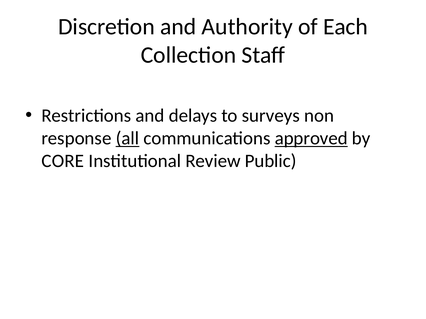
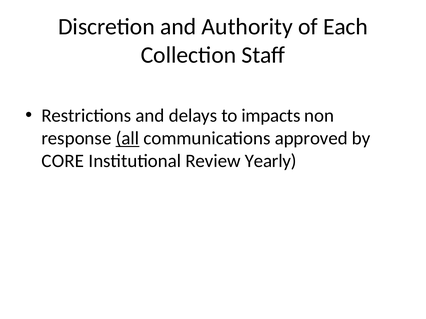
surveys: surveys -> impacts
approved underline: present -> none
Public: Public -> Yearly
